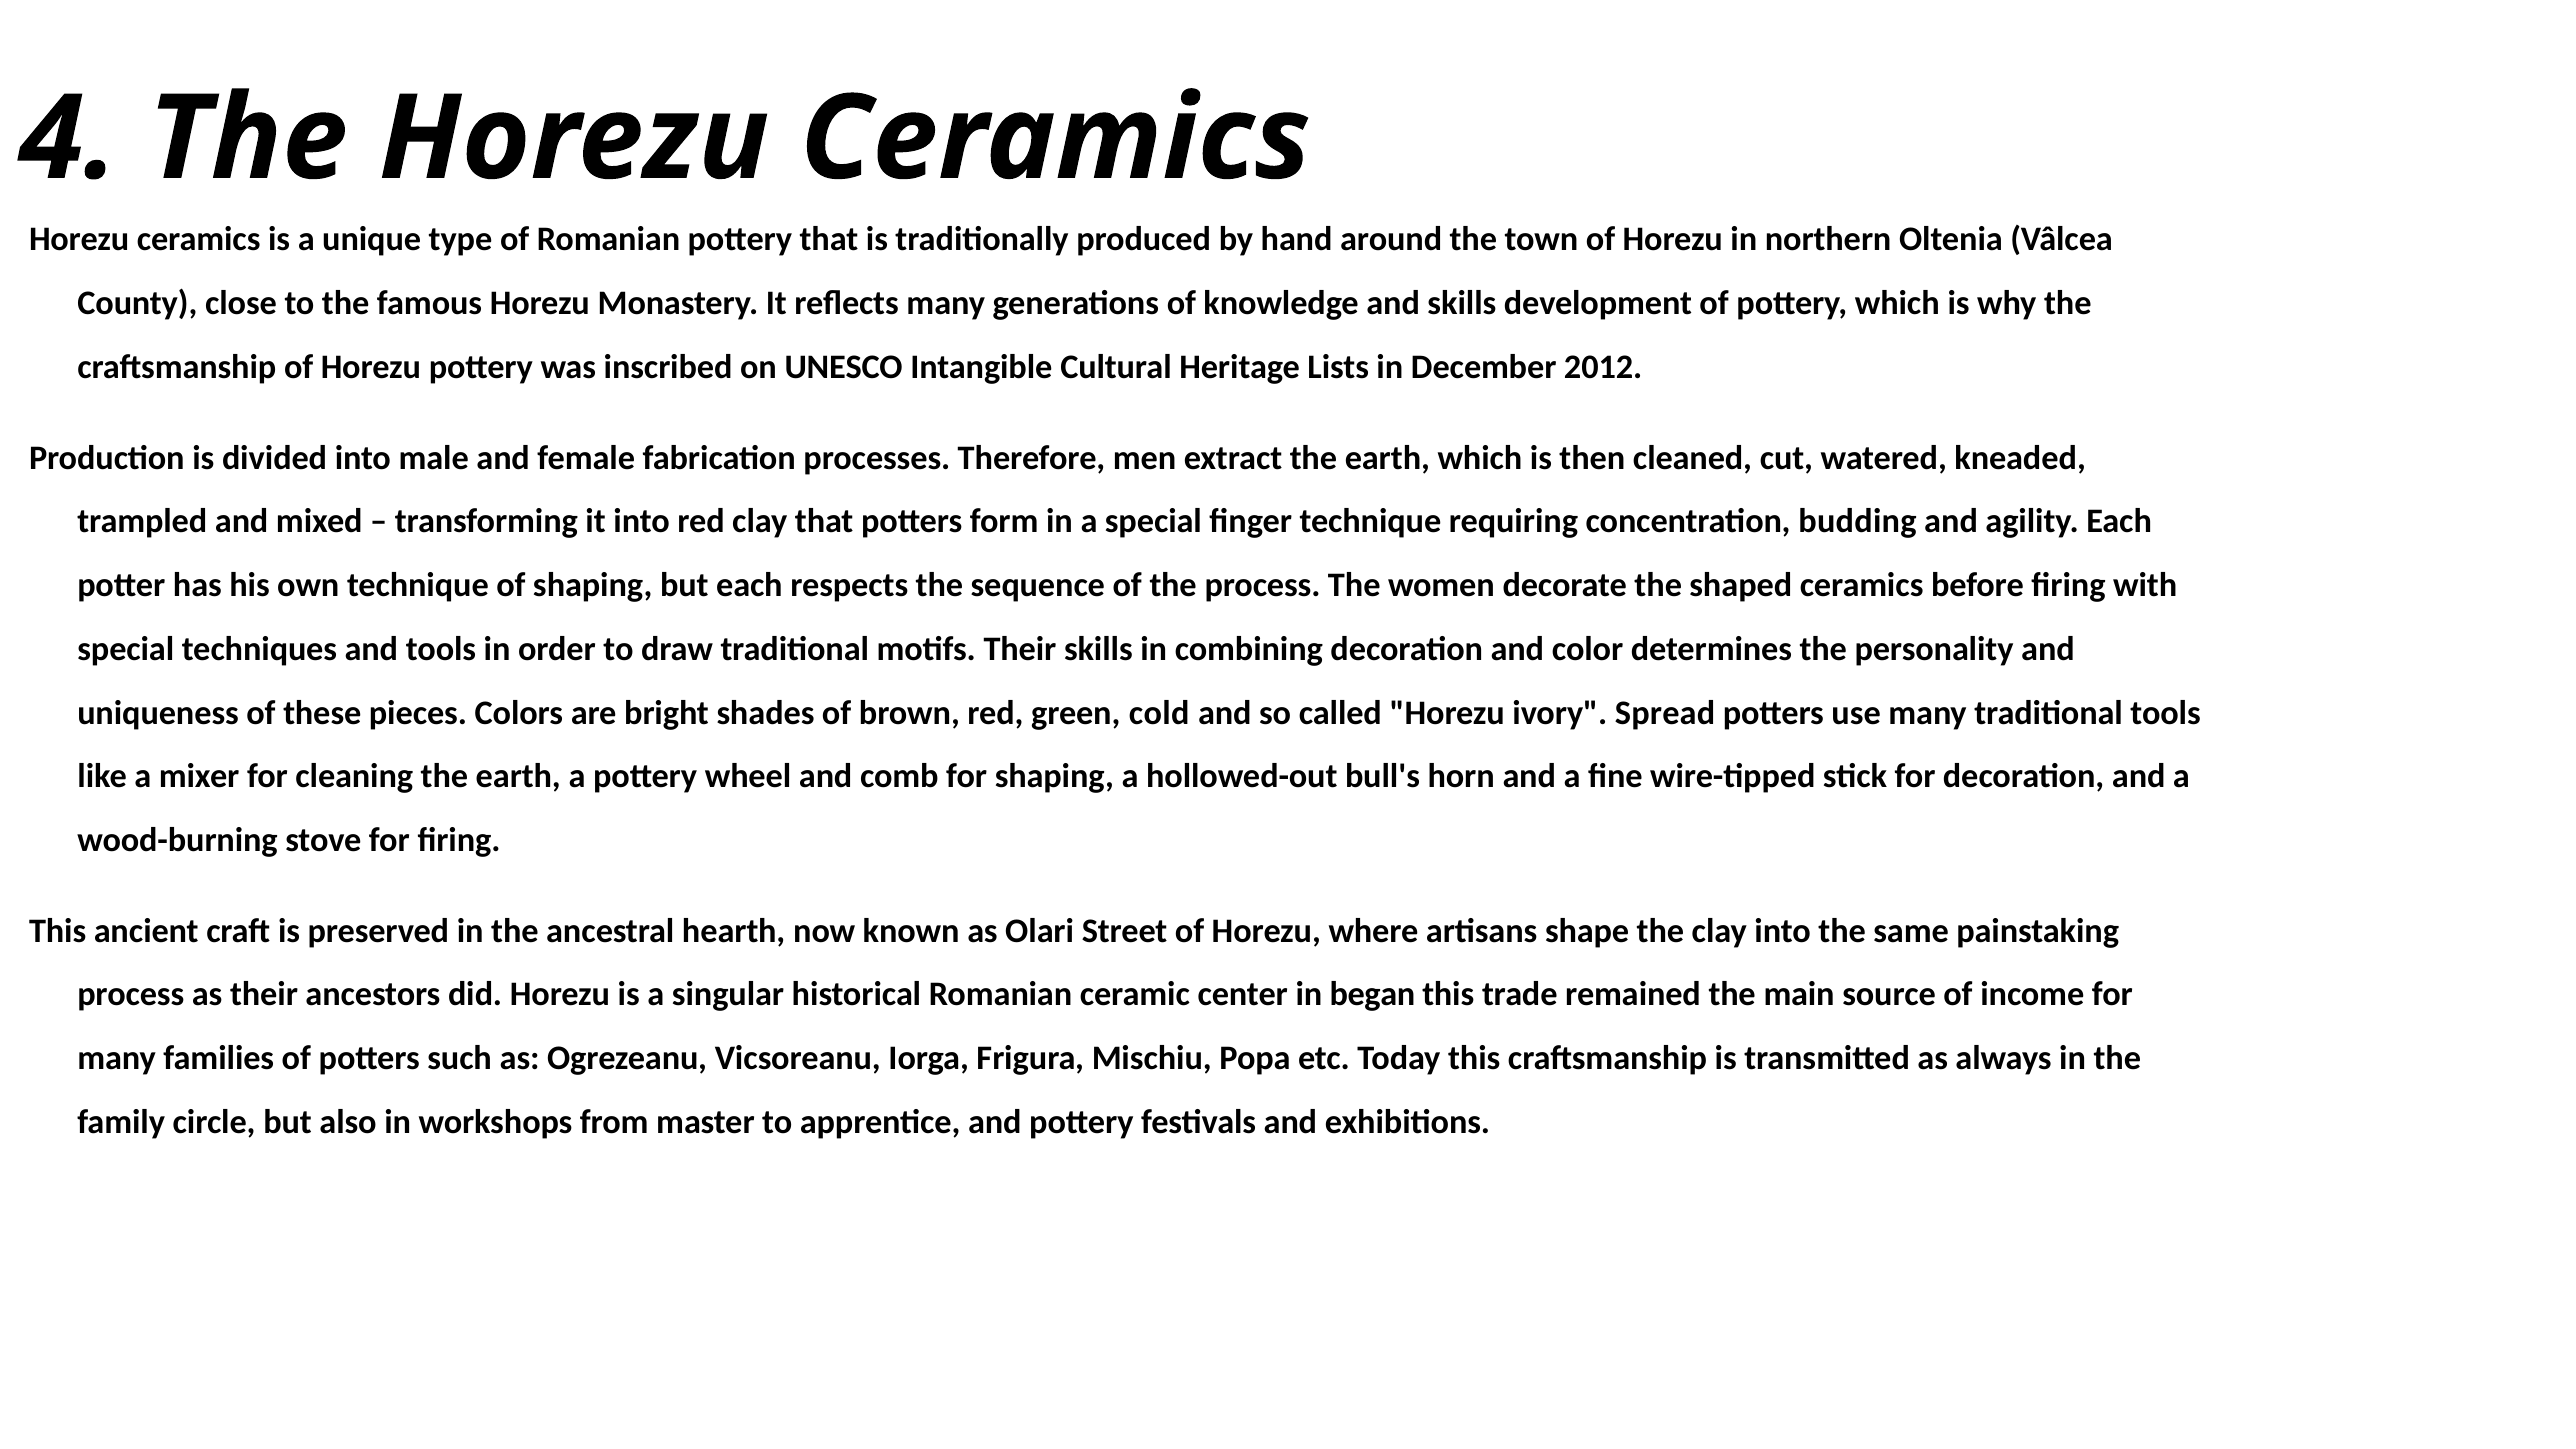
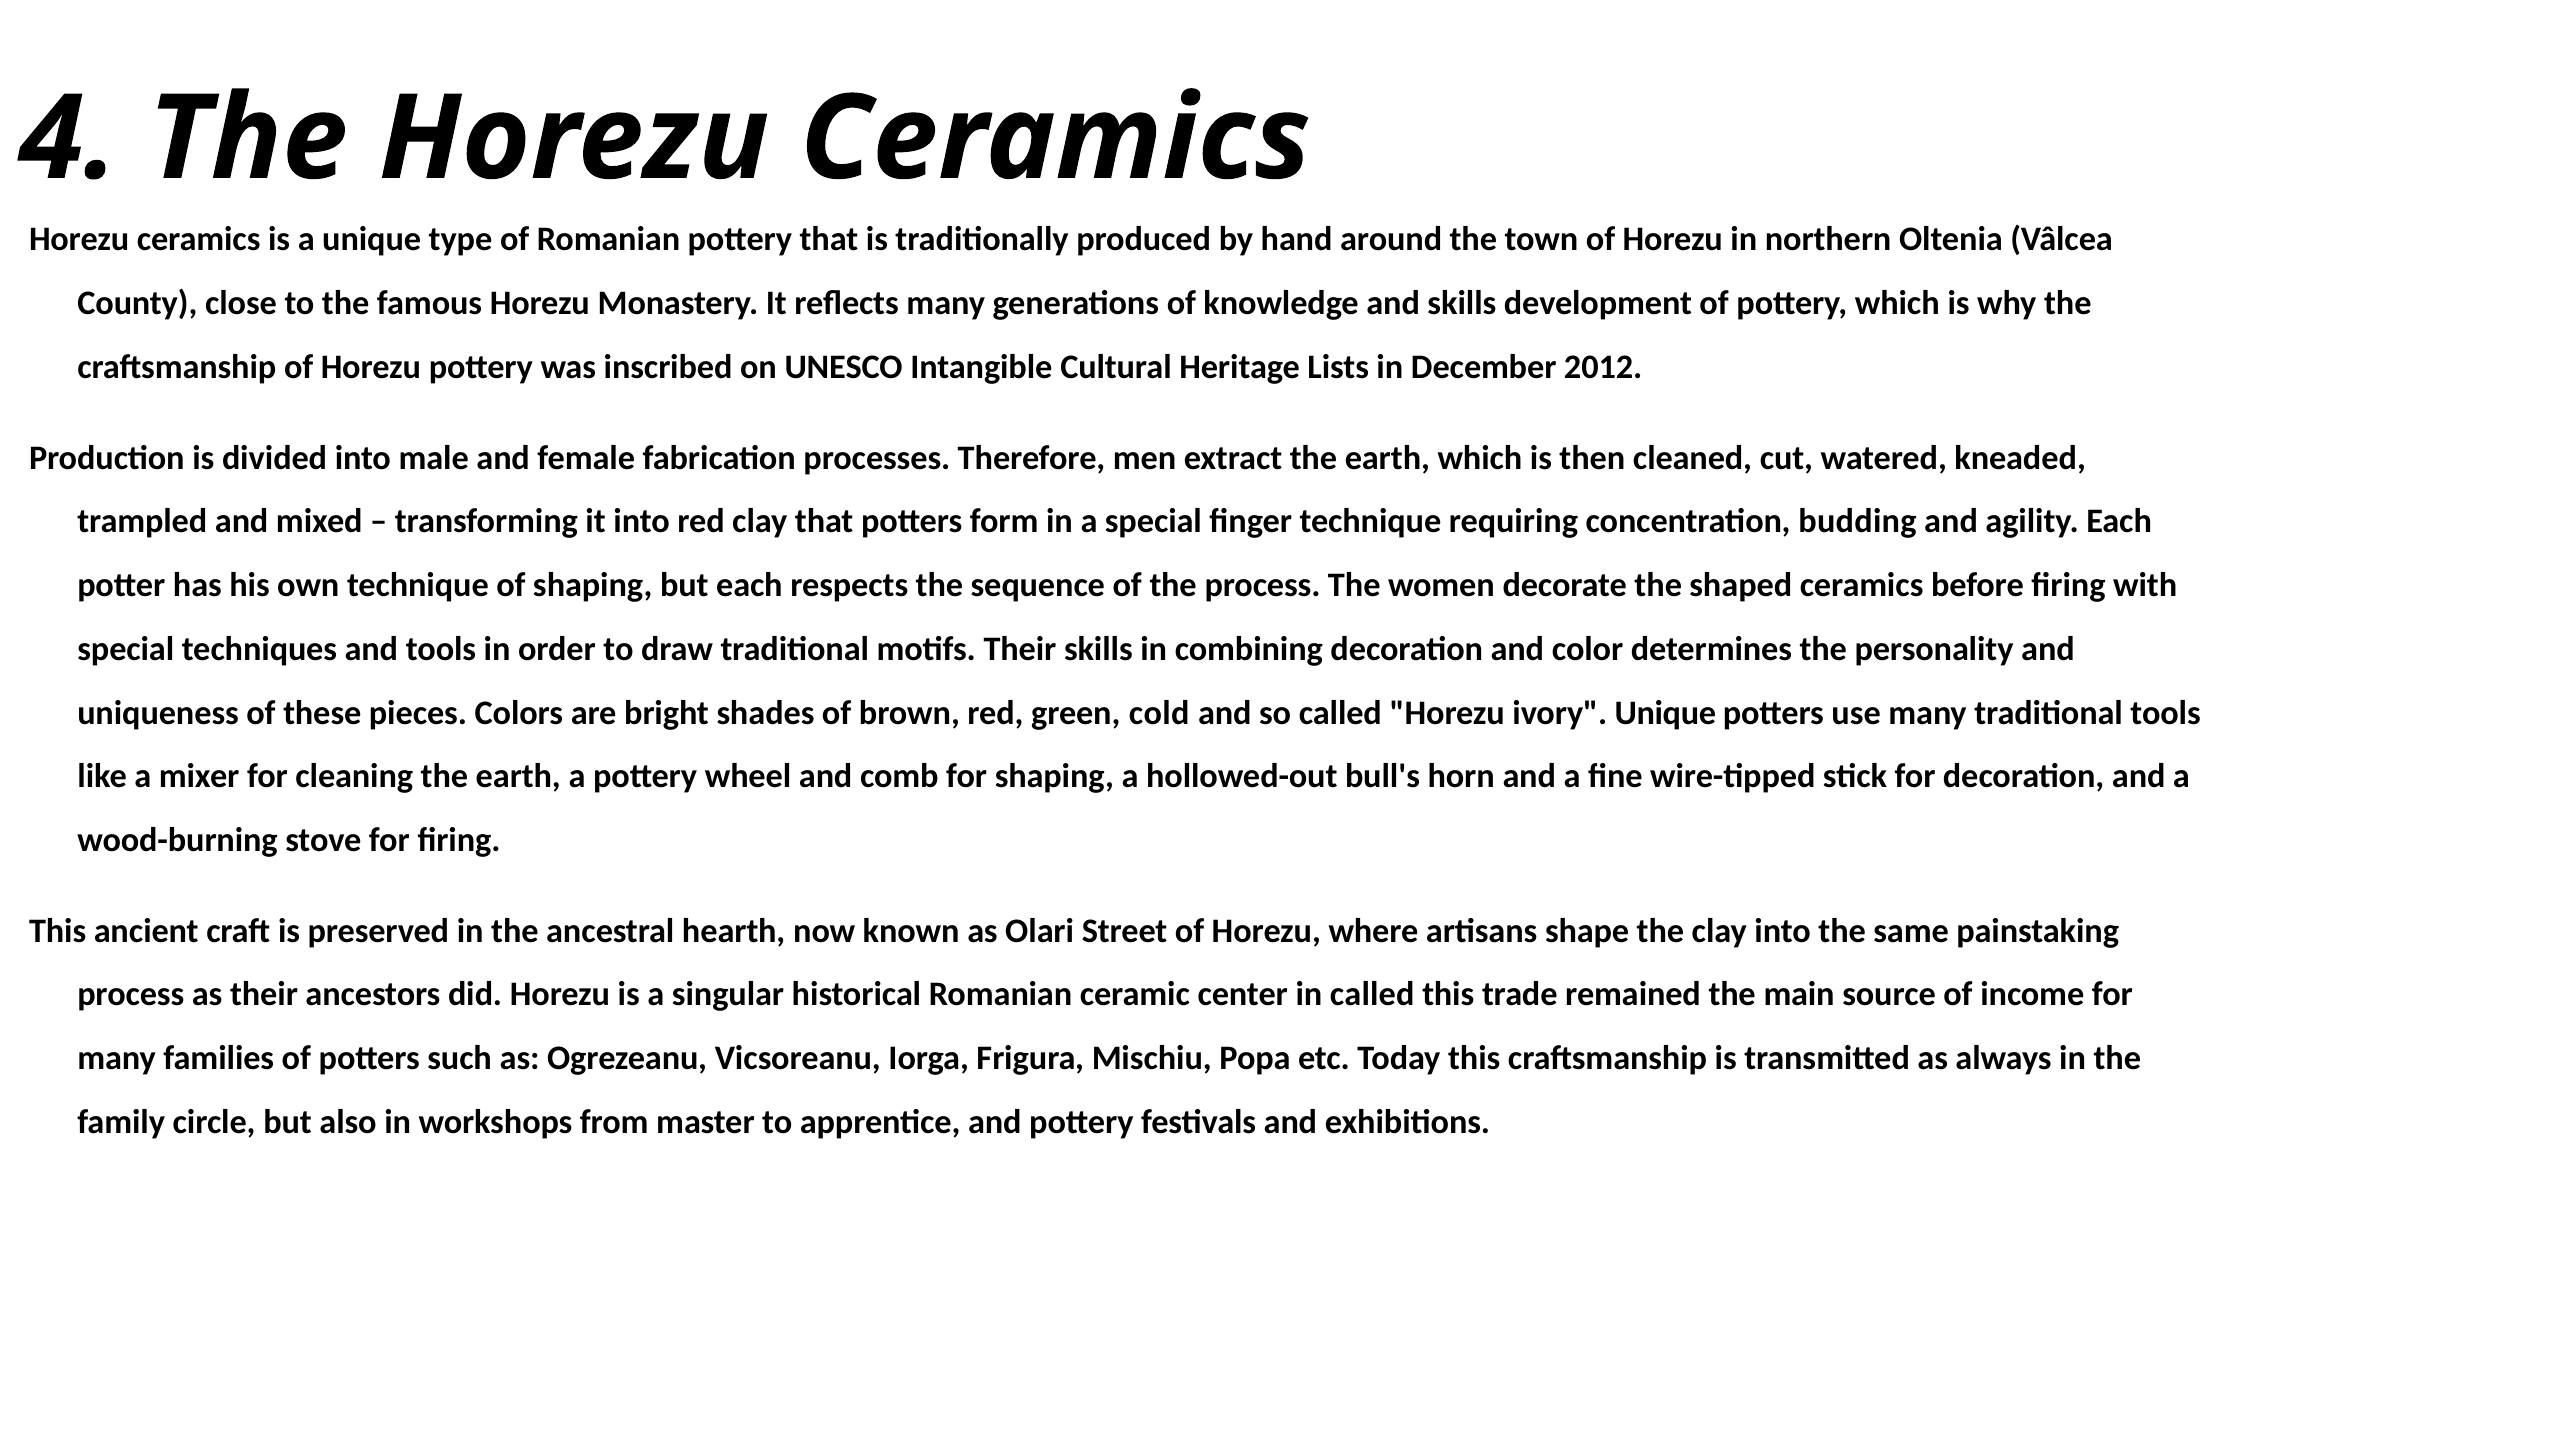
ivory Spread: Spread -> Unique
in began: began -> called
